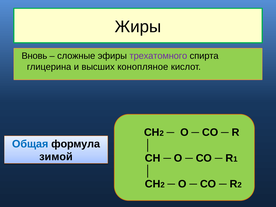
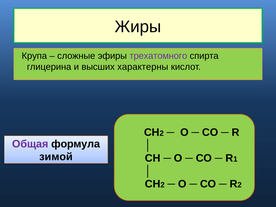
Вновь: Вновь -> Крупа
конопляное: конопляное -> характерны
Общая colour: blue -> purple
